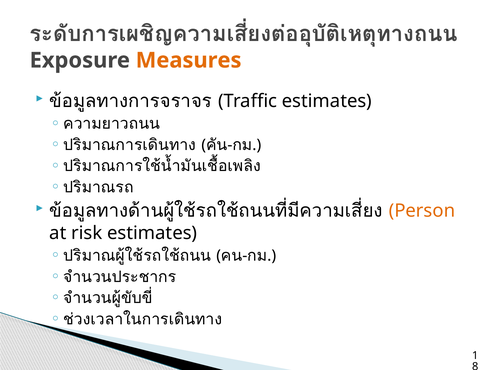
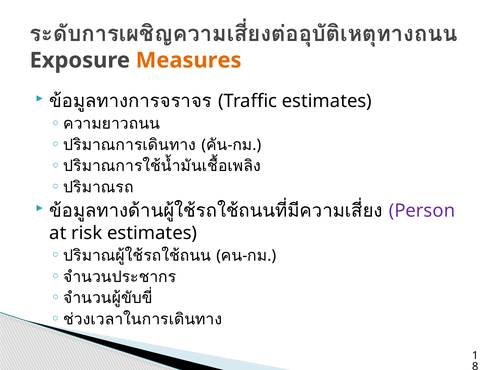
Person colour: orange -> purple
